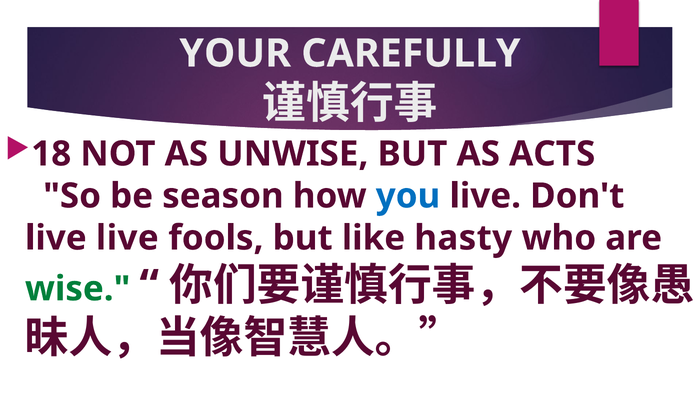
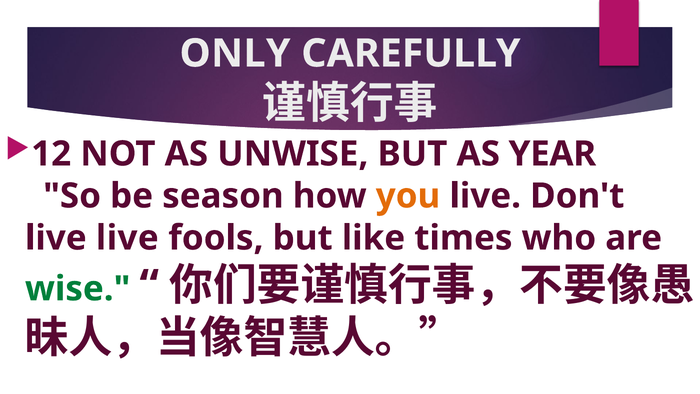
YOUR: YOUR -> ONLY
18: 18 -> 12
ACTS: ACTS -> YEAR
you colour: blue -> orange
hasty: hasty -> times
